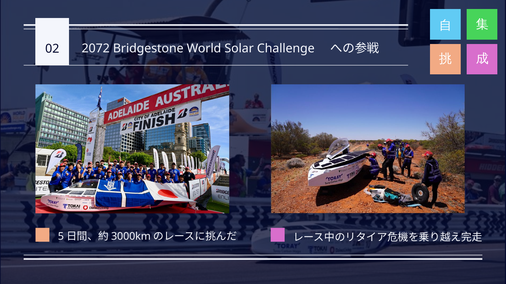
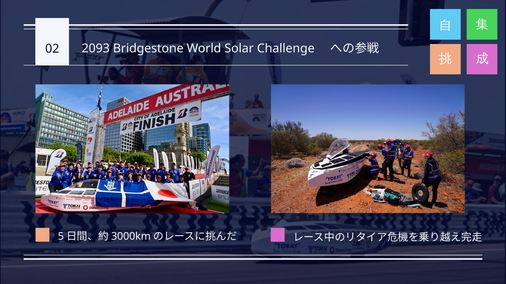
2072: 2072 -> 2093
